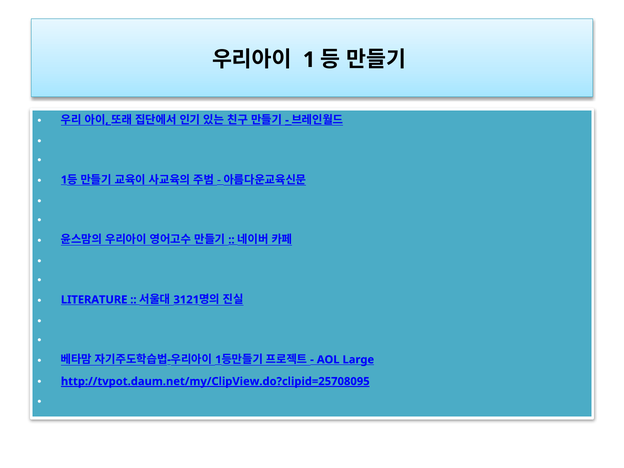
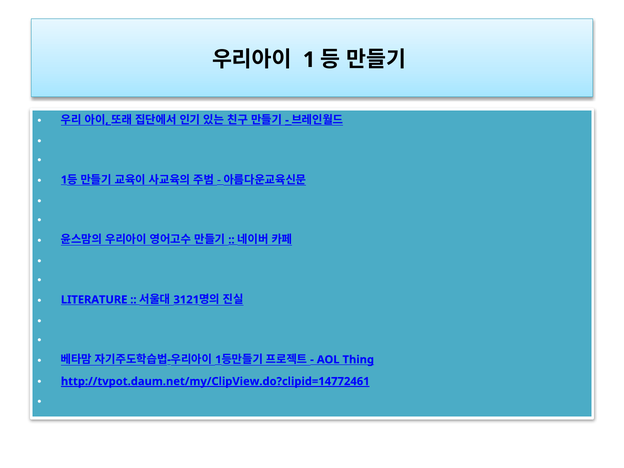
Large: Large -> Thing
http://tvpot.daum.net/my/ClipView.do?clipid=25708095: http://tvpot.daum.net/my/ClipView.do?clipid=25708095 -> http://tvpot.daum.net/my/ClipView.do?clipid=14772461
